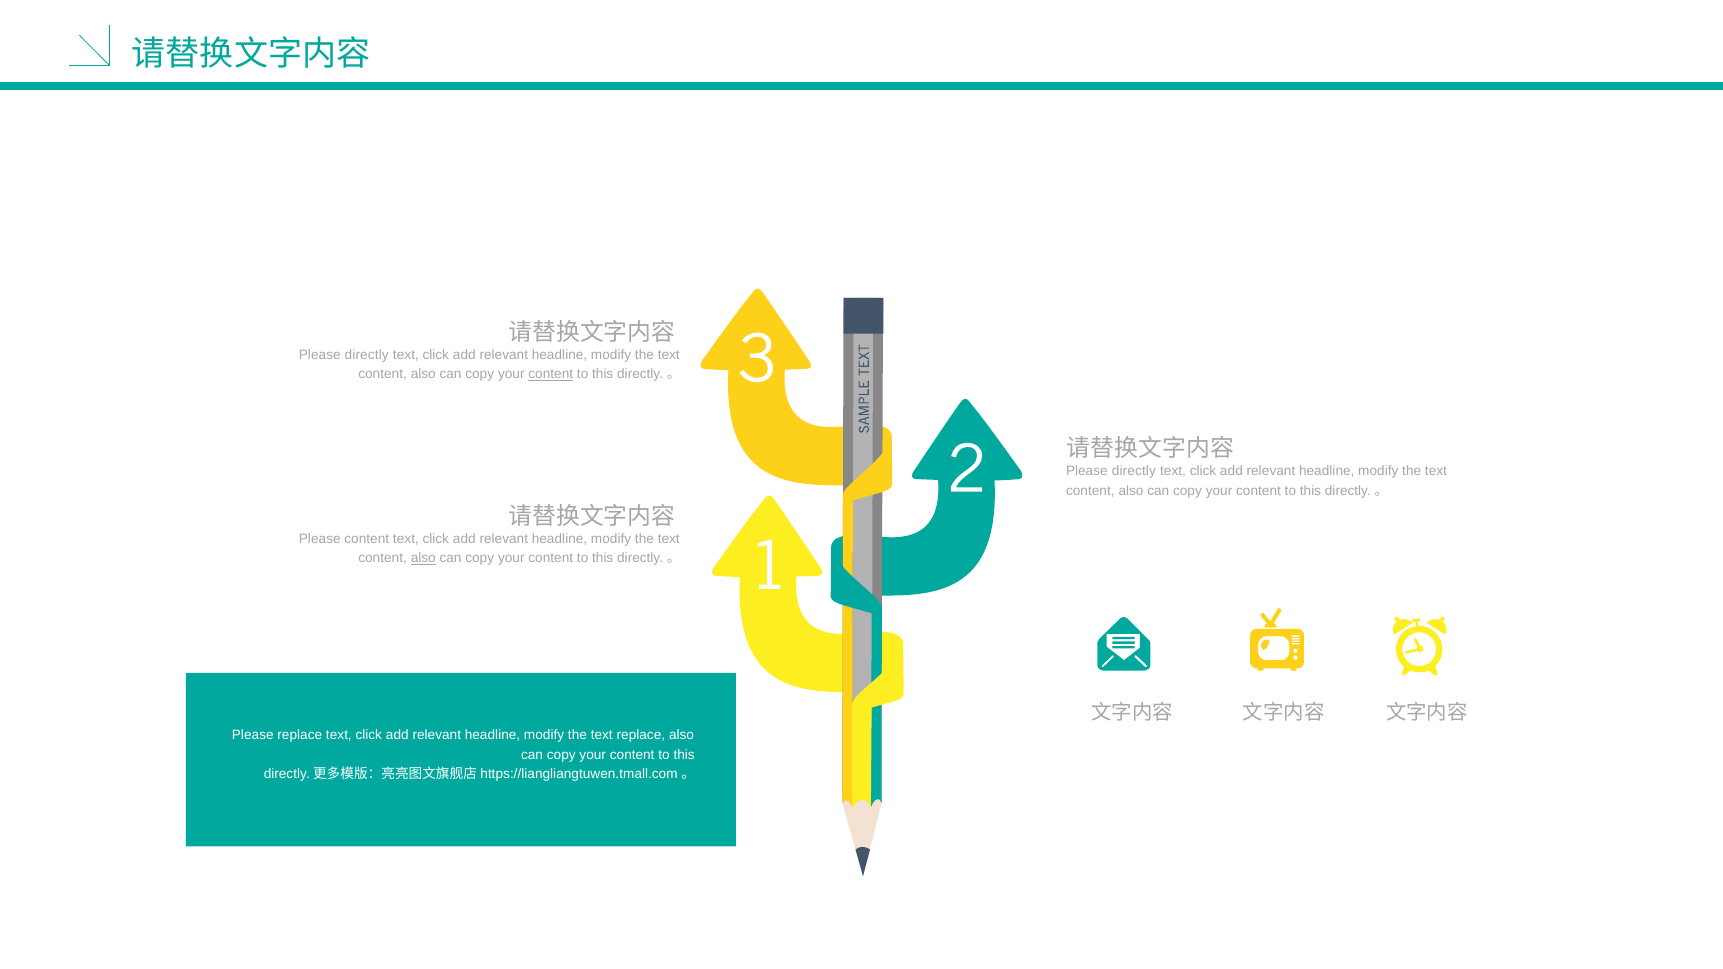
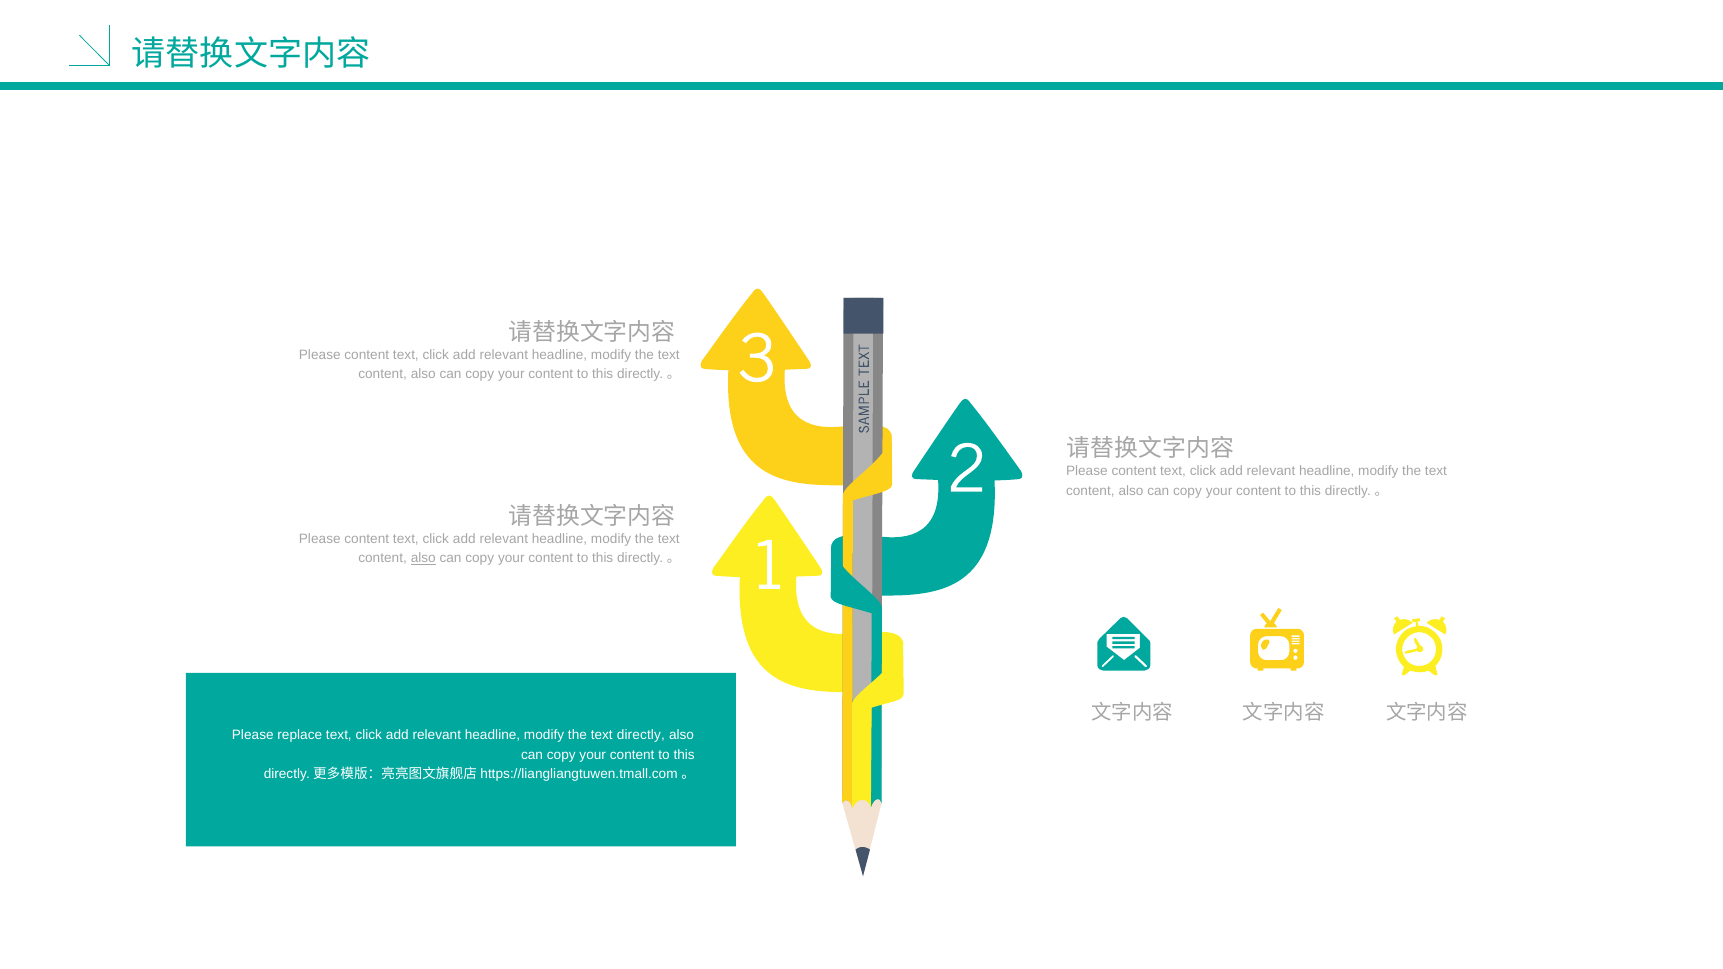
directly at (367, 355): directly -> content
content at (551, 374) underline: present -> none
directly at (1134, 471): directly -> content
text replace: replace -> directly
